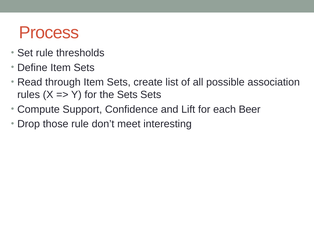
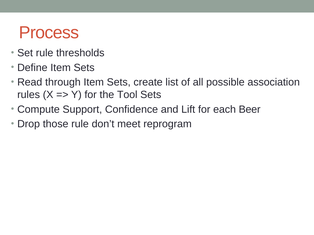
the Sets: Sets -> Tool
interesting: interesting -> reprogram
